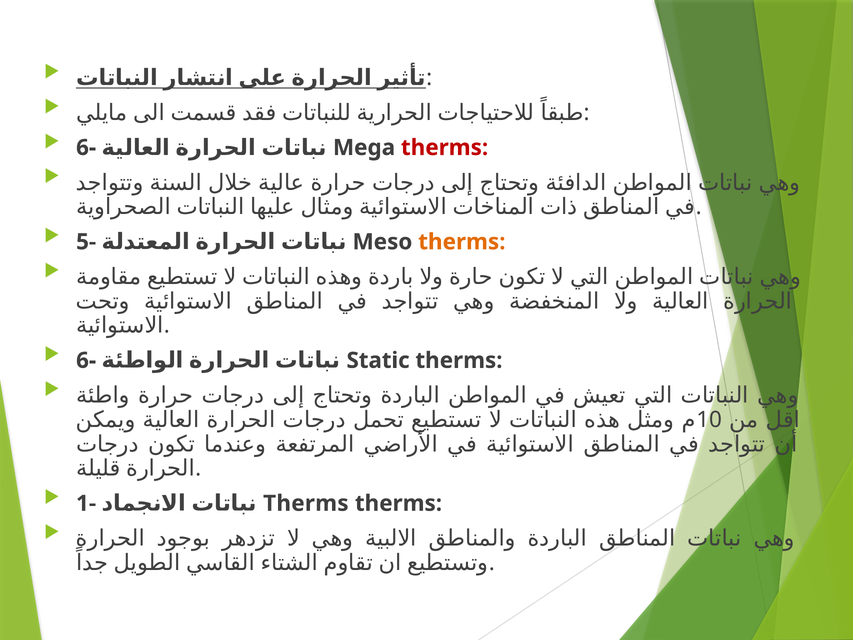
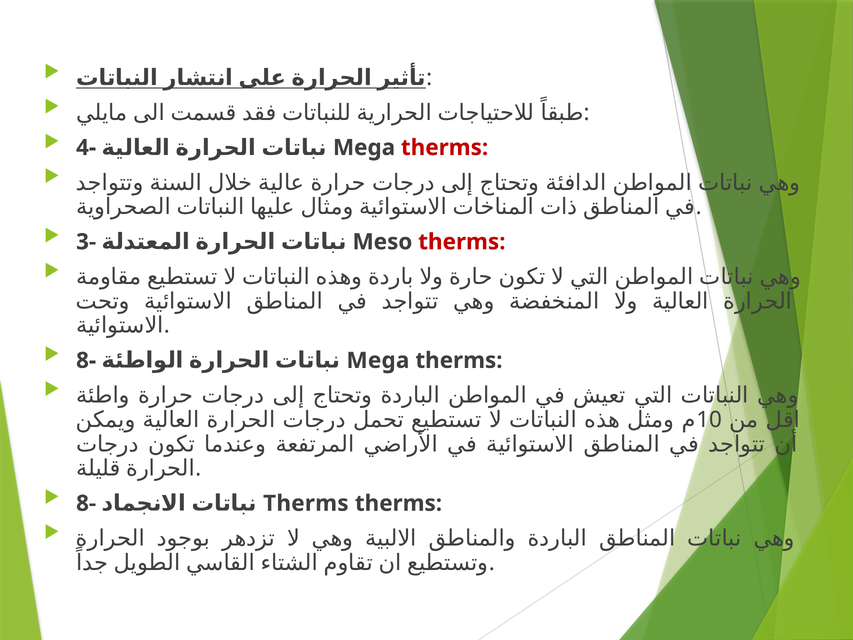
6- at (86, 148): 6- -> 4-
5-: 5- -> 3-
therms at (462, 242) colour: orange -> red
6- at (86, 360): 6- -> 8-
Static at (378, 360): Static -> Mega
1- at (86, 503): 1- -> 8-
